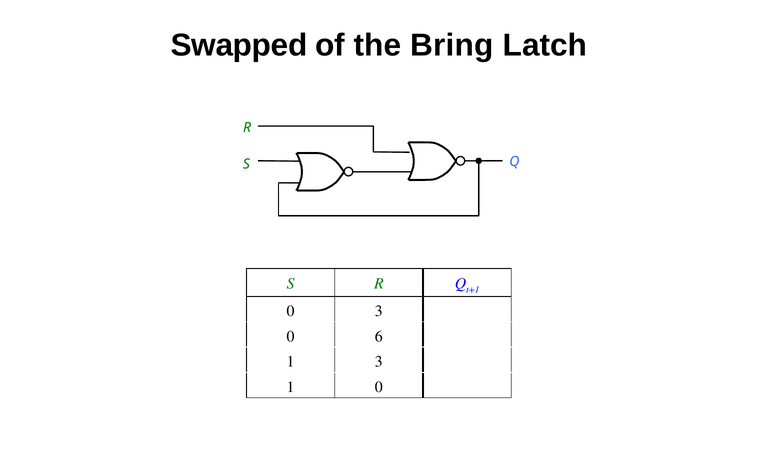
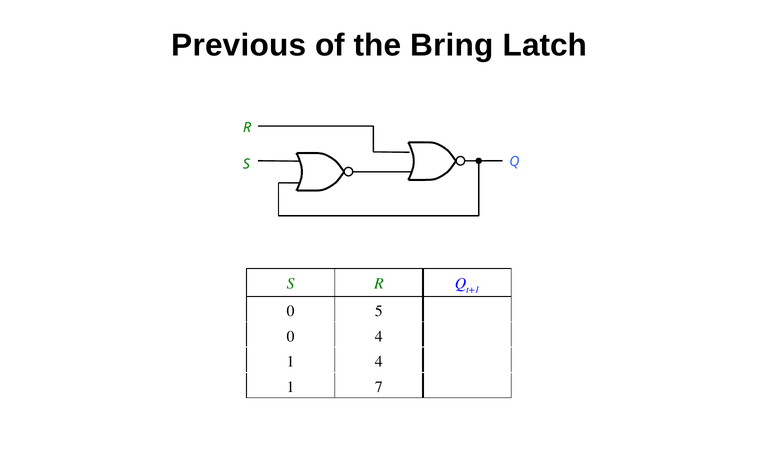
Swapped: Swapped -> Previous
0 3: 3 -> 5
0 6: 6 -> 4
1 3: 3 -> 4
1 0: 0 -> 7
